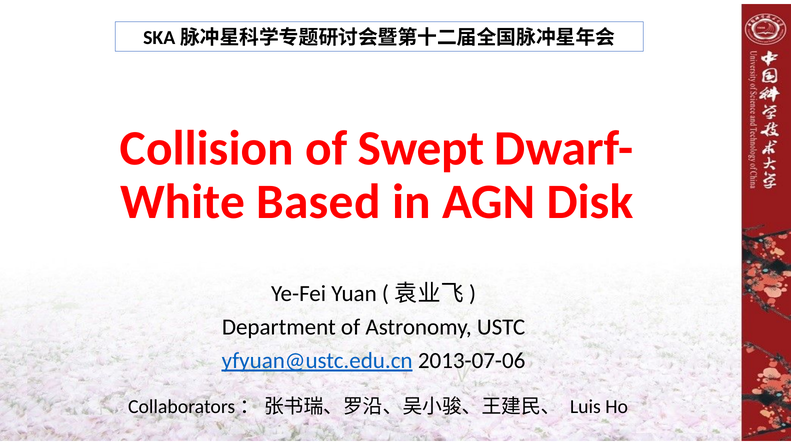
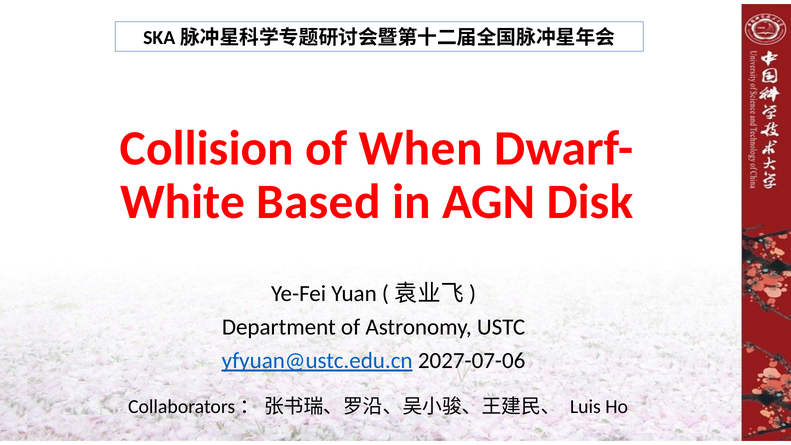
Swept: Swept -> When
2013-07-06: 2013-07-06 -> 2027-07-06
